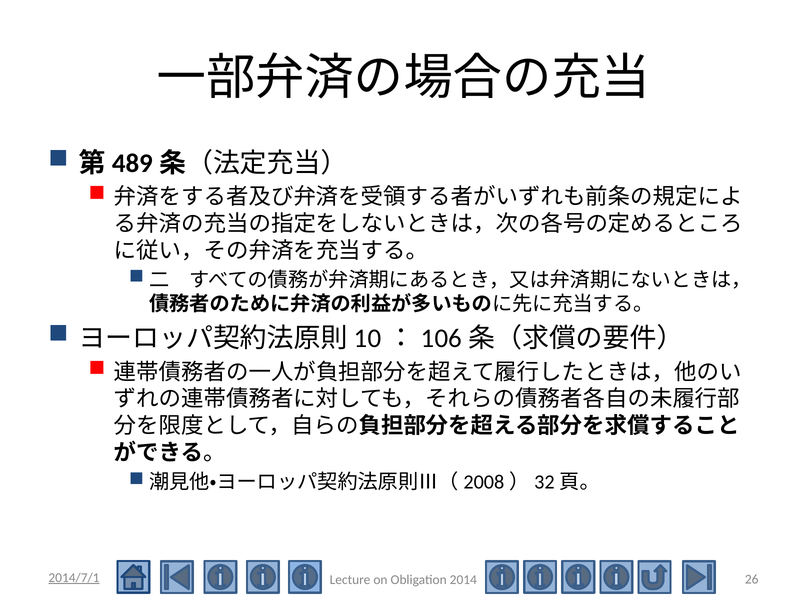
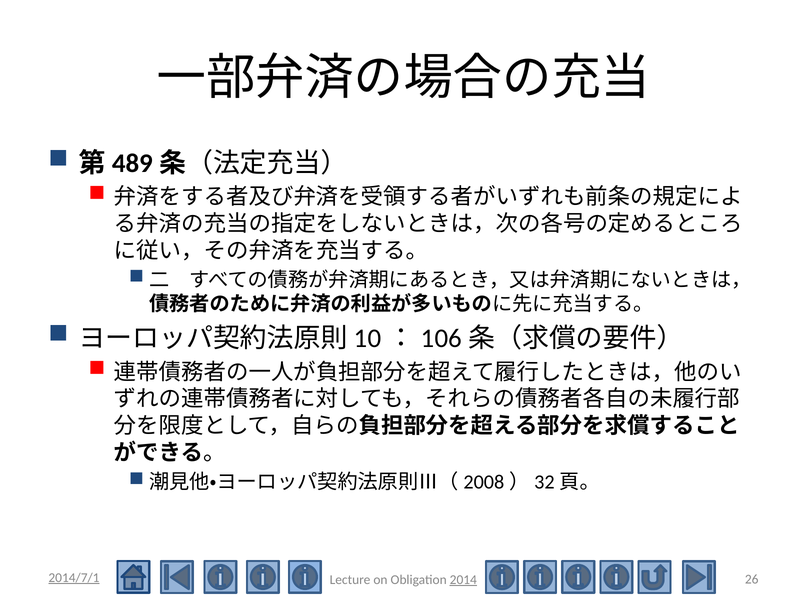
2014 underline: none -> present
